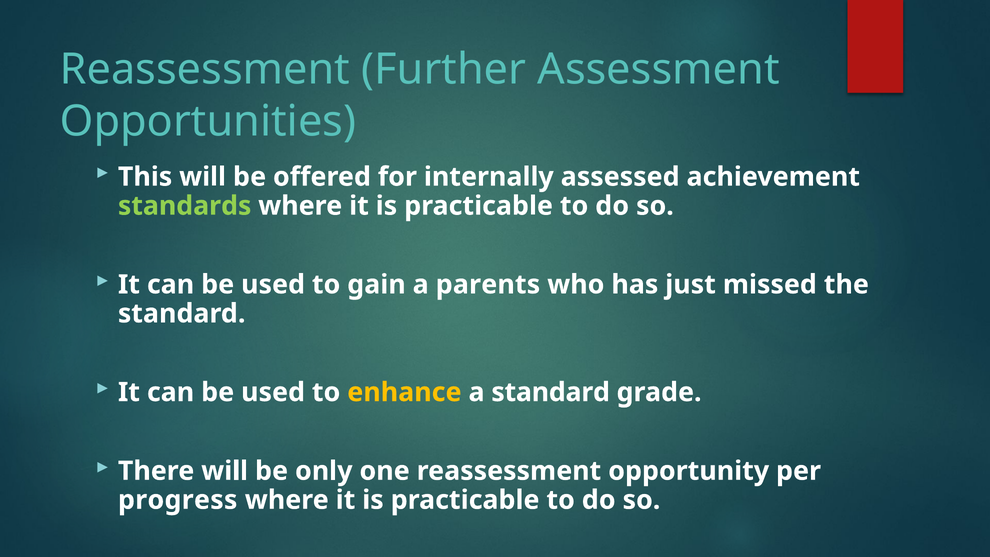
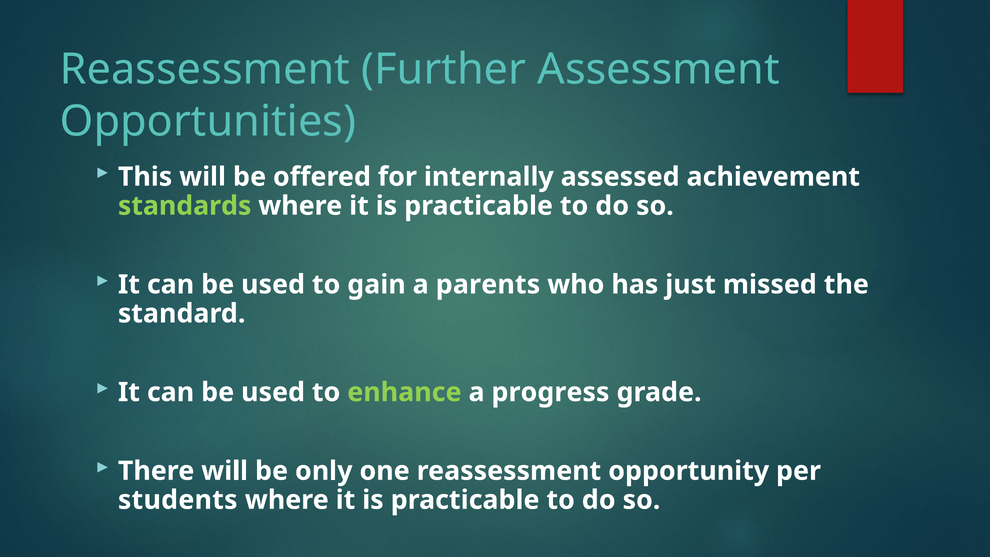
enhance colour: yellow -> light green
a standard: standard -> progress
progress: progress -> students
